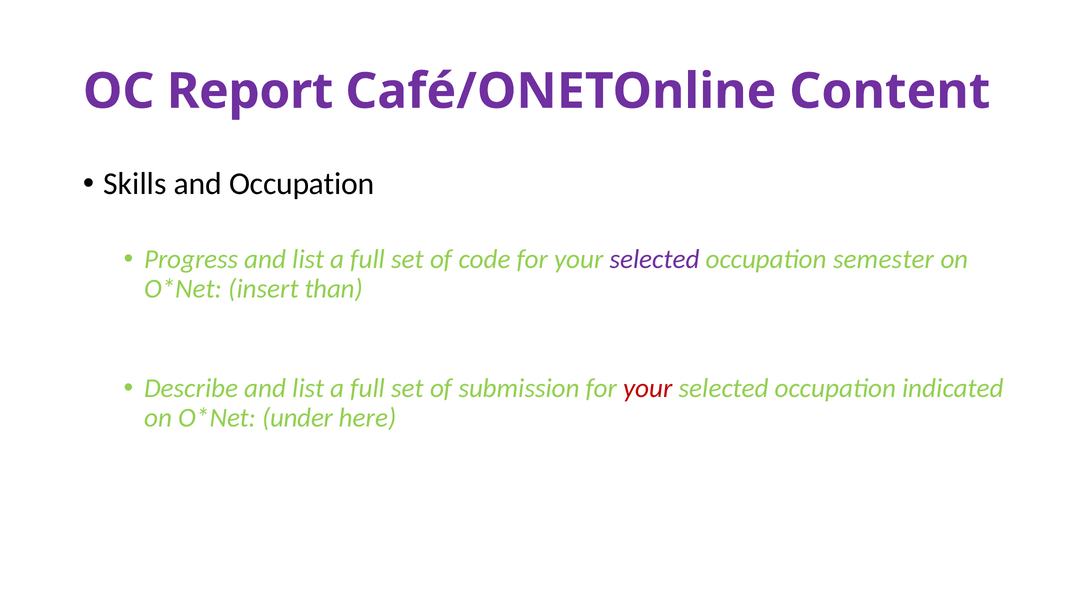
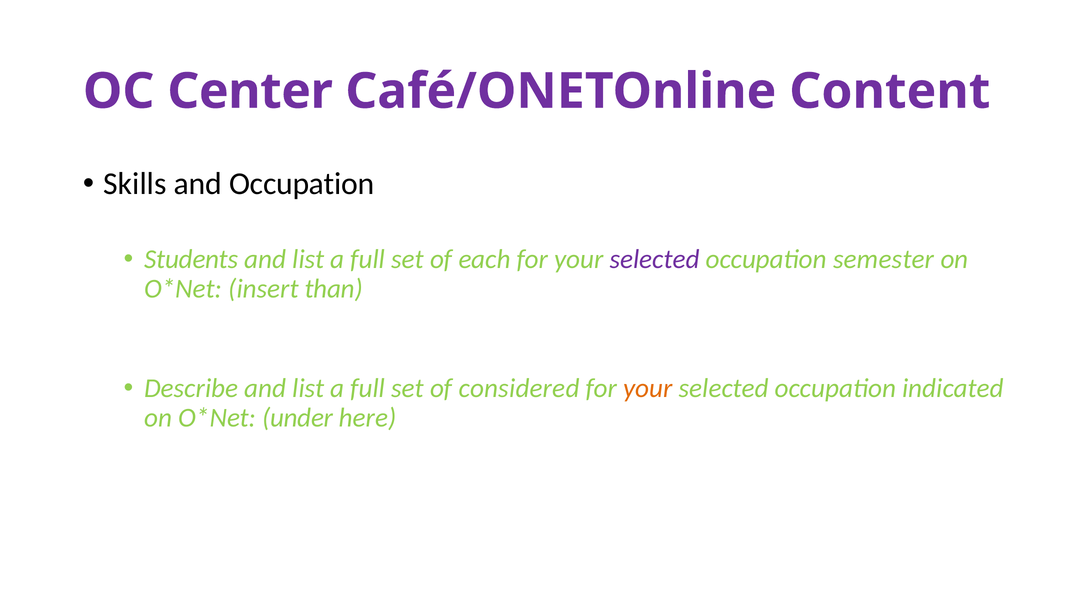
Report: Report -> Center
Progress: Progress -> Students
code: code -> each
submission: submission -> considered
your at (648, 388) colour: red -> orange
